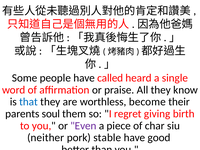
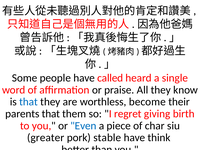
parents soul: soul -> that
Even colour: purple -> blue
neither: neither -> greater
good: good -> think
